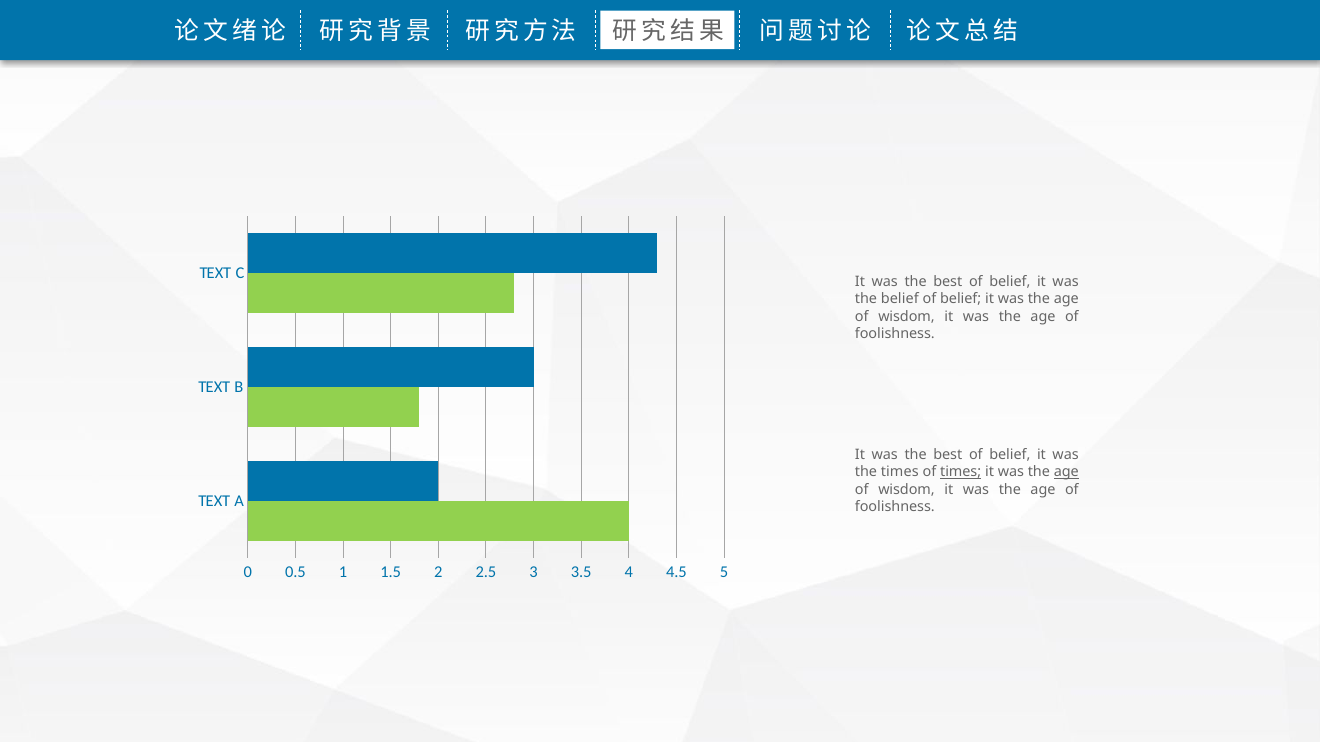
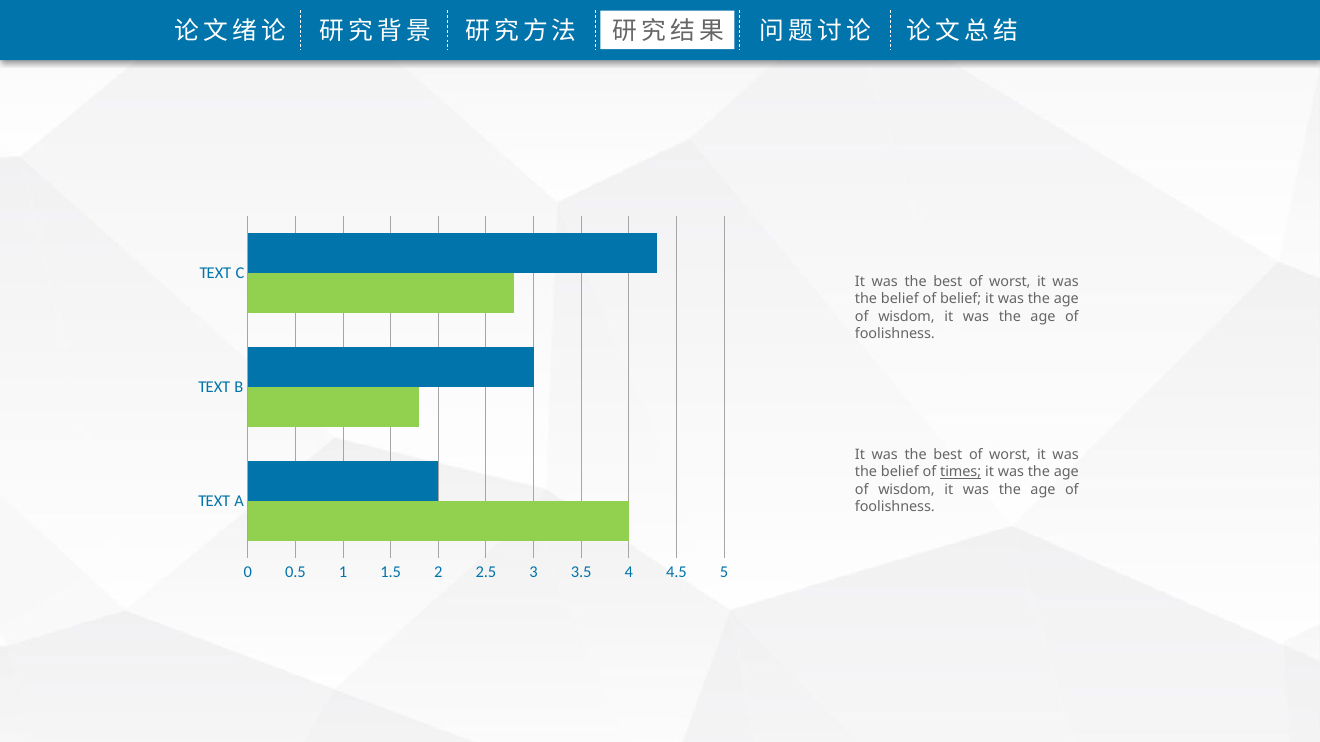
belief at (1010, 282): belief -> worst
belief at (1010, 455): belief -> worst
times at (900, 472): times -> belief
age at (1066, 472) underline: present -> none
